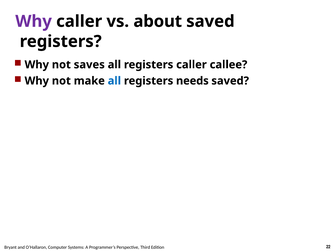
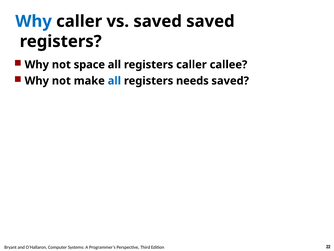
Why at (34, 21) colour: purple -> blue
vs about: about -> saved
saves: saves -> space
